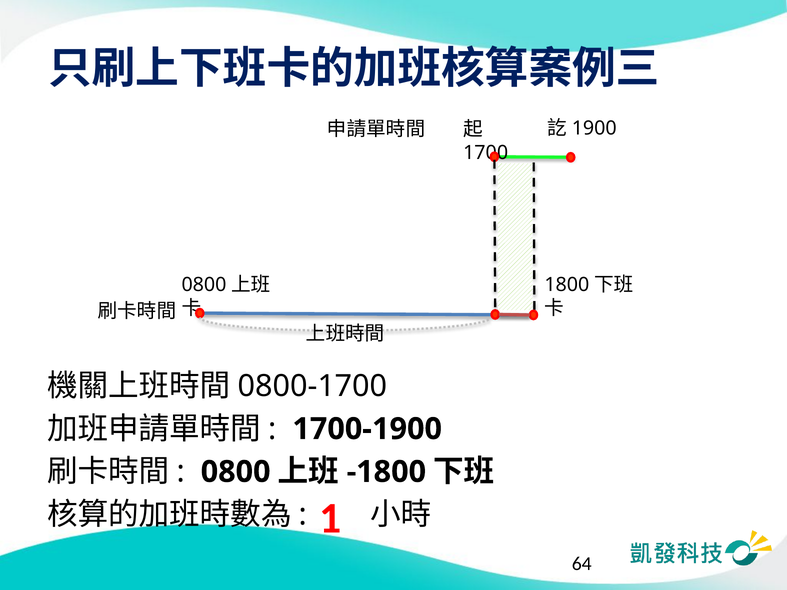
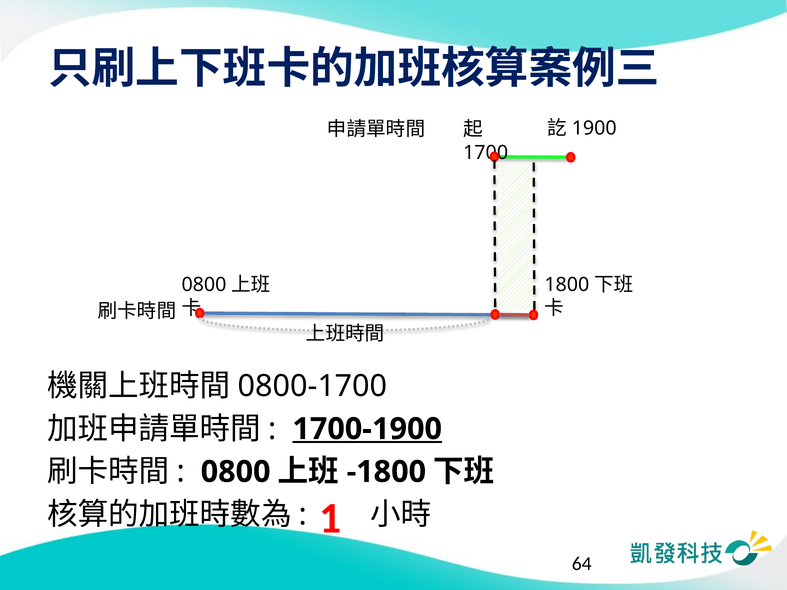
1700-1900 underline: none -> present
